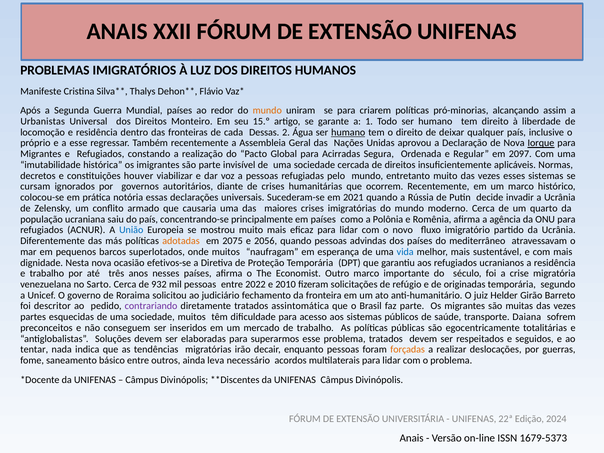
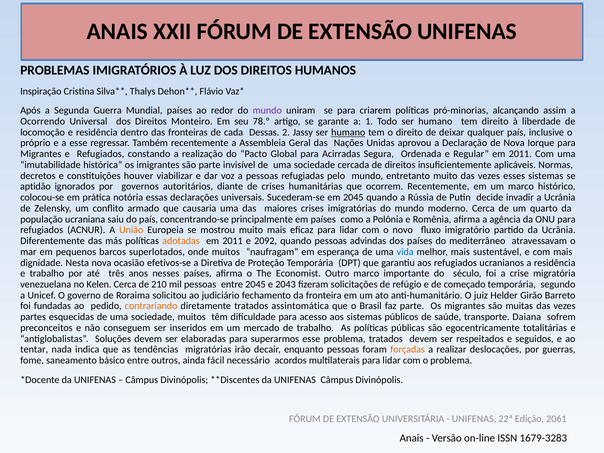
Manifeste: Manifeste -> Inspiração
mundo at (267, 111) colour: orange -> purple
Urbanistas: Urbanistas -> Ocorrendo
15.º: 15.º -> 78.º
Água: Água -> Jassy
Iorque underline: present -> none
Regular em 2097: 2097 -> 2011
cursam: cursam -> aptidão
em 2021: 2021 -> 2045
União colour: blue -> orange
2075 at (233, 241): 2075 -> 2011
2056: 2056 -> 2092
Sarto: Sarto -> Kelen
932: 932 -> 210
entre 2022: 2022 -> 2045
2010: 2010 -> 2043
originadas: originadas -> começado
descritor: descritor -> fundadas
contrariando colour: purple -> orange
leva: leva -> fácil
2024: 2024 -> 2061
1679-5373: 1679-5373 -> 1679-3283
